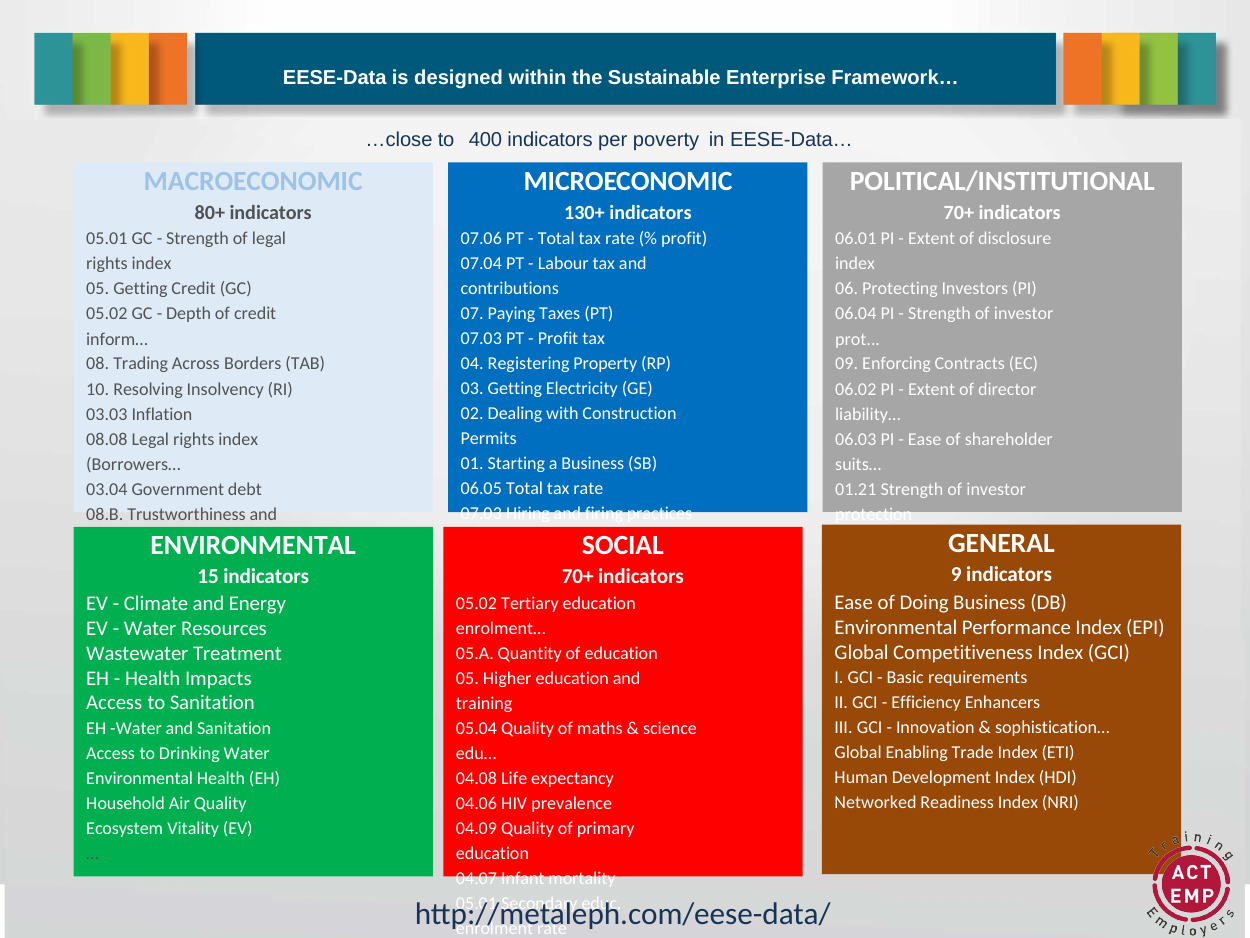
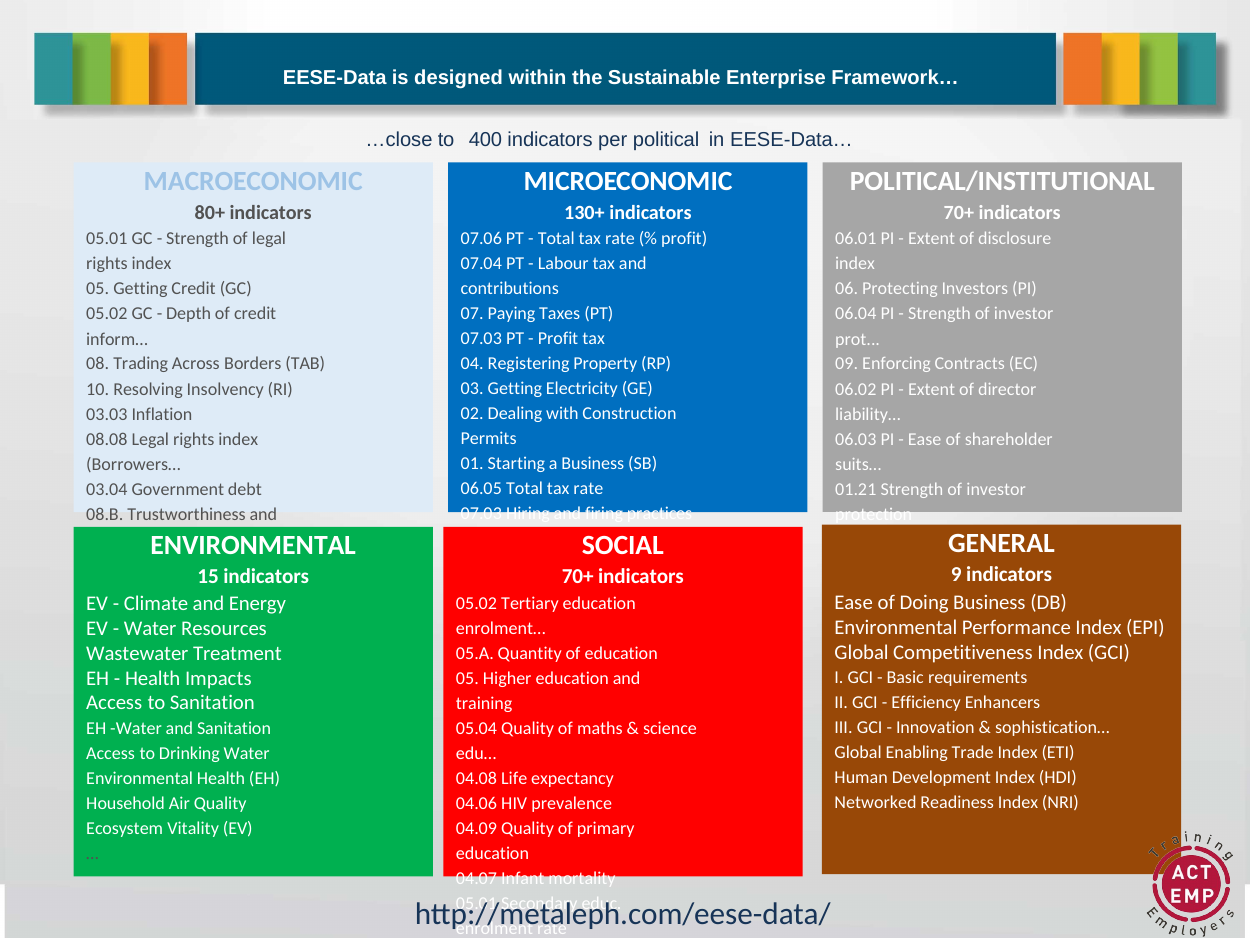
poverty: poverty -> political
